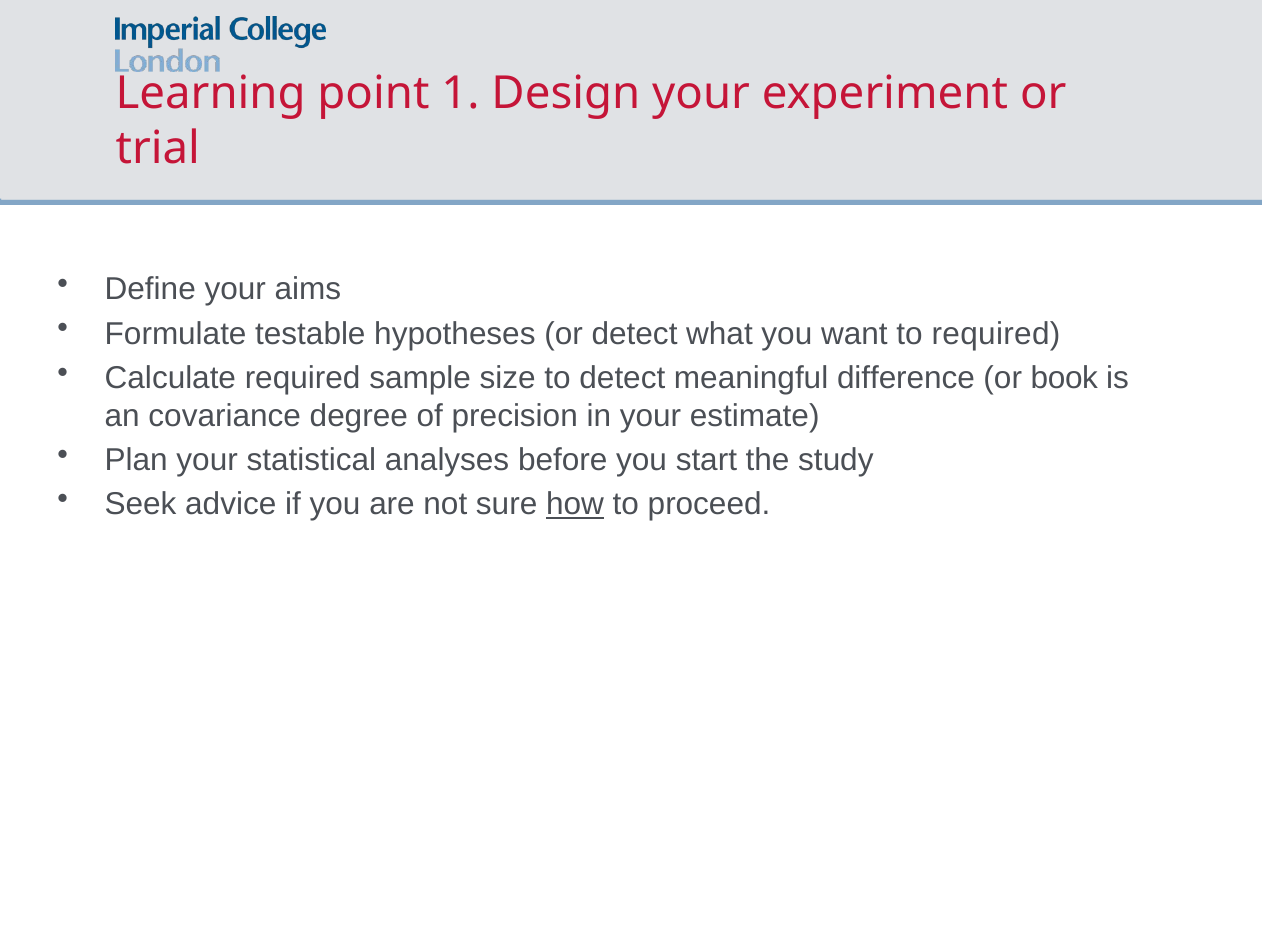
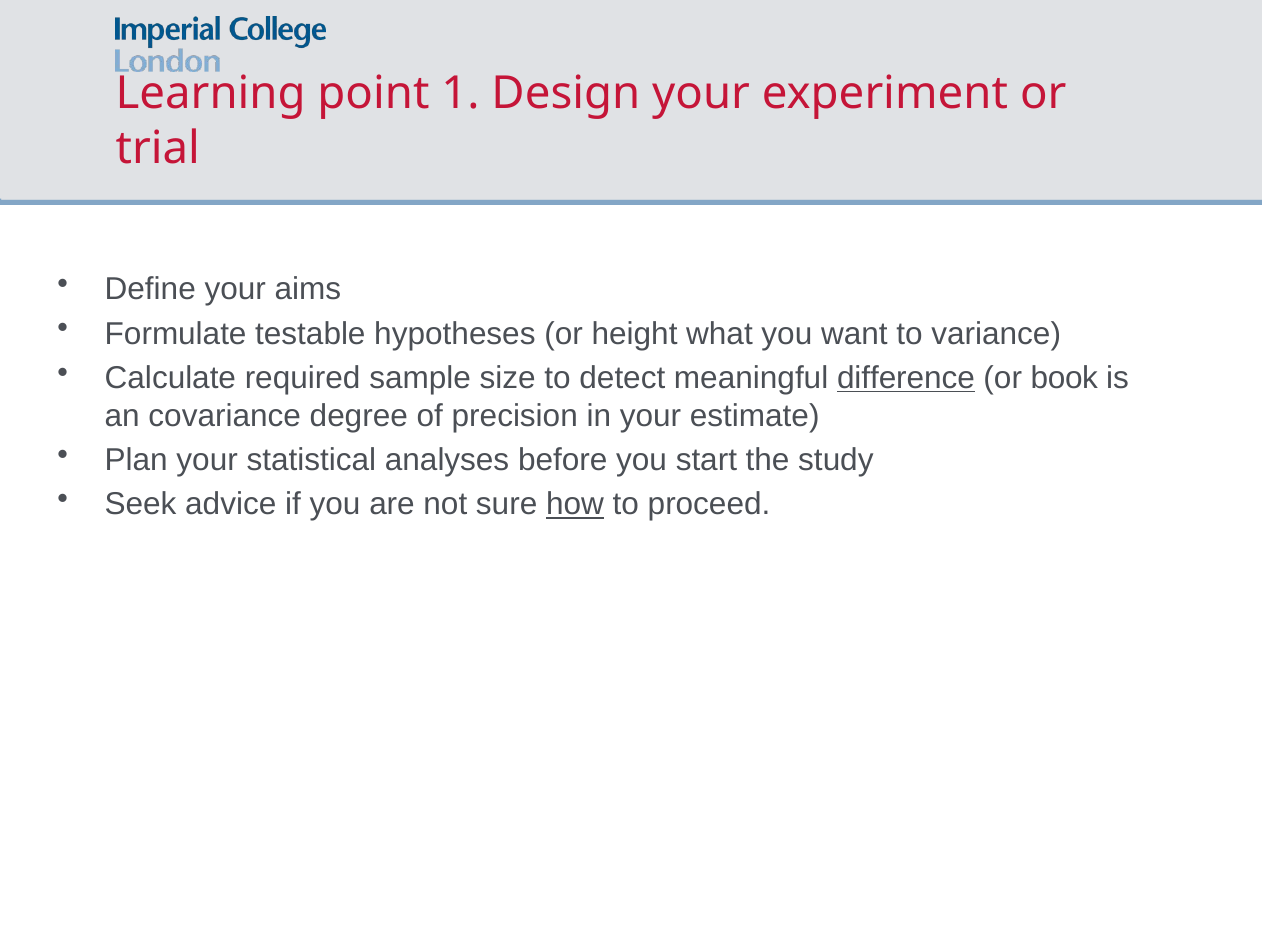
or detect: detect -> height
to required: required -> variance
difference underline: none -> present
